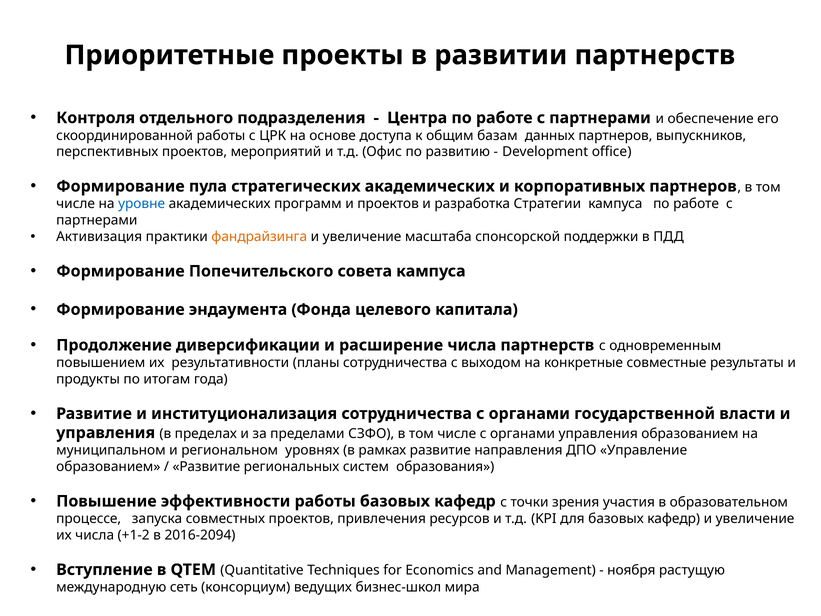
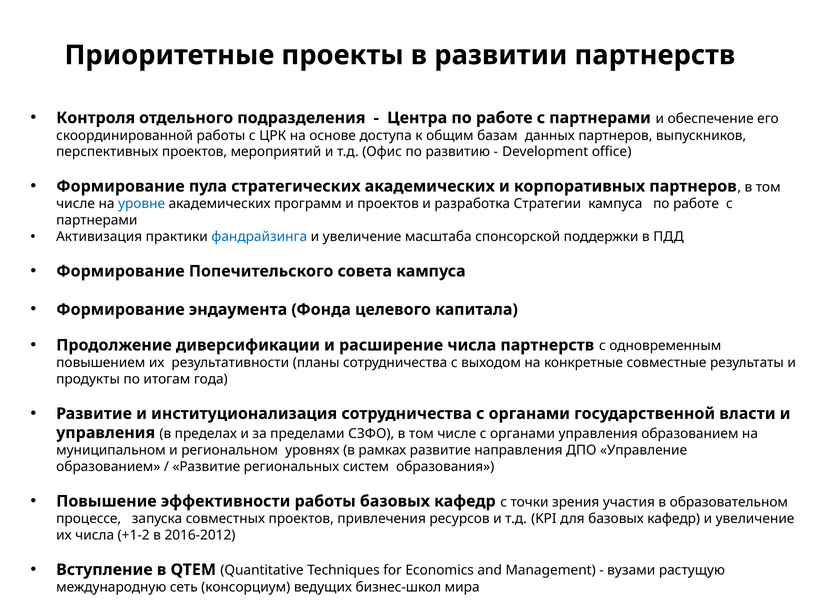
фандрайзинга colour: orange -> blue
2016-2094: 2016-2094 -> 2016-2012
ноября: ноября -> вузами
